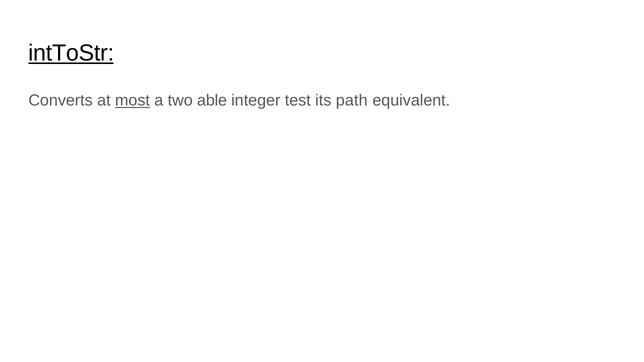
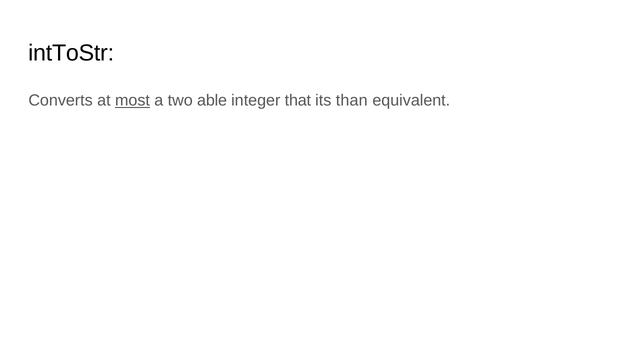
intToStr underline: present -> none
test: test -> that
path: path -> than
